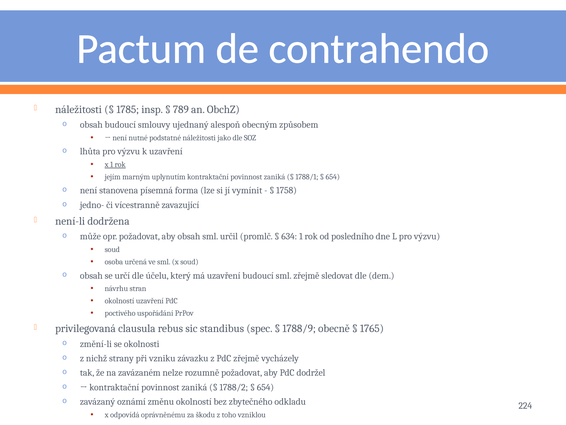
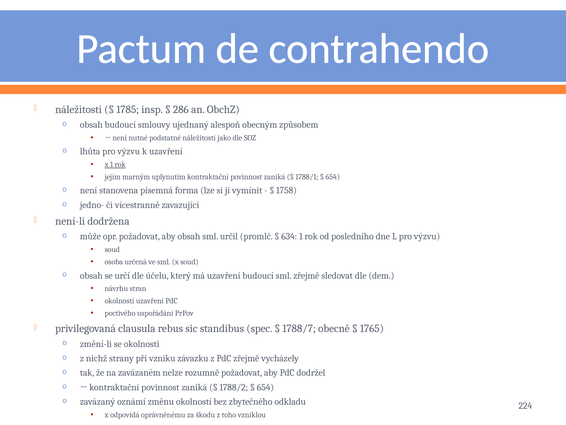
789: 789 -> 286
1788/9: 1788/9 -> 1788/7
